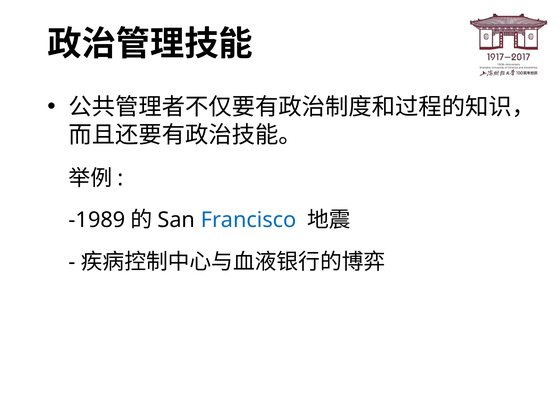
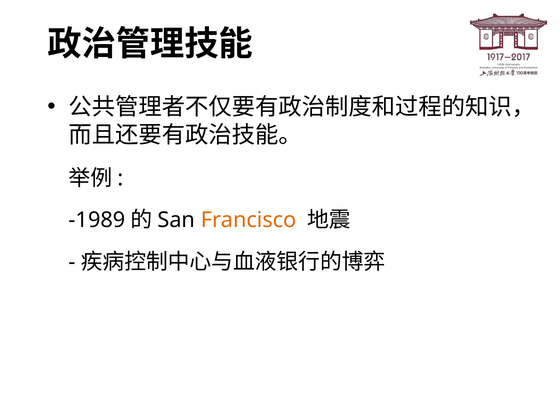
Francisco colour: blue -> orange
